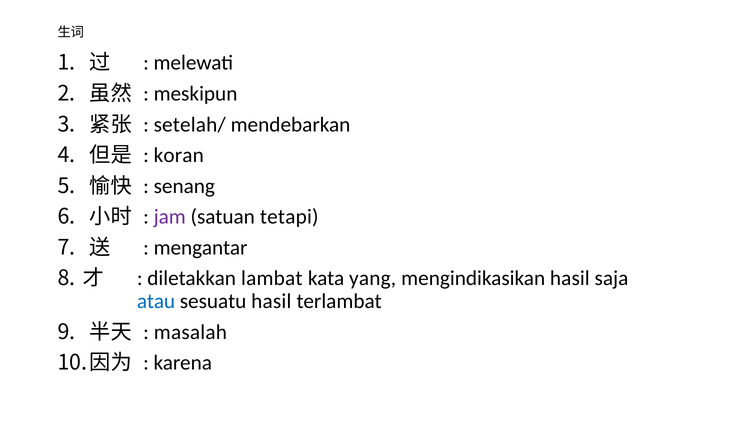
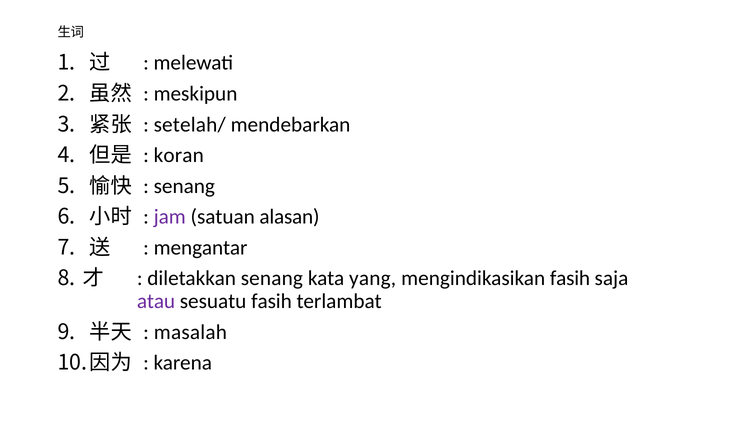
tetapi: tetapi -> alasan
diletakkan lambat: lambat -> senang
mengindikasikan hasil: hasil -> fasih
atau colour: blue -> purple
sesuatu hasil: hasil -> fasih
